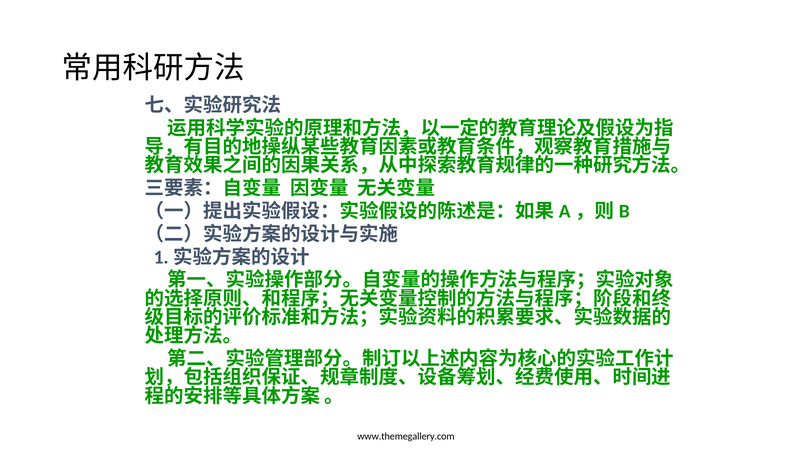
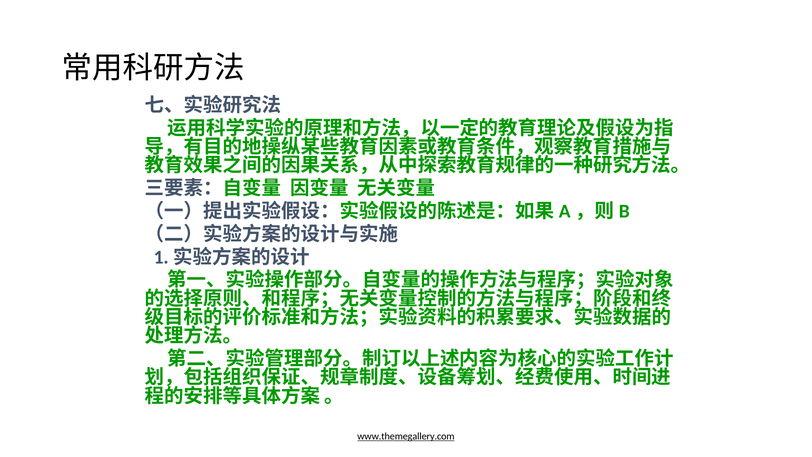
www.themegallery.com underline: none -> present
